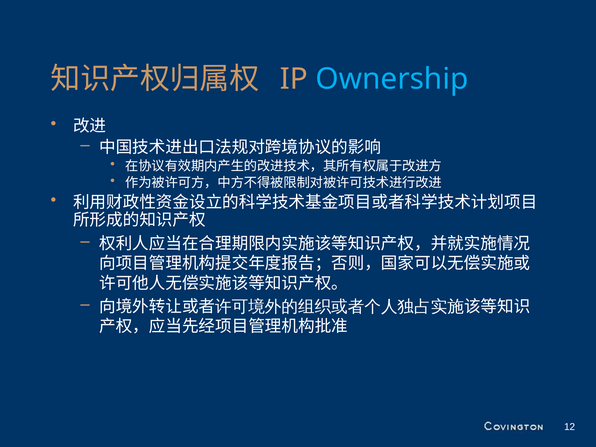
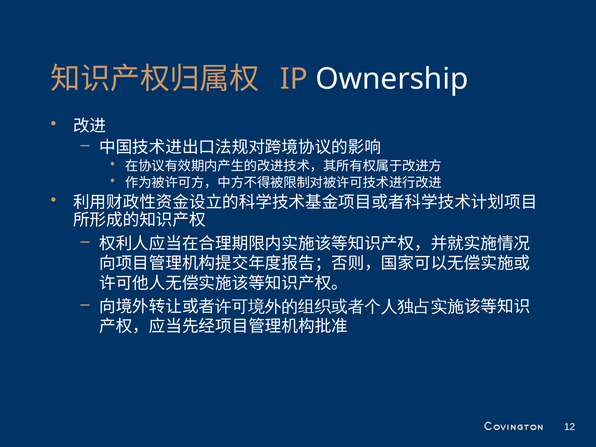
Ownership colour: light blue -> white
